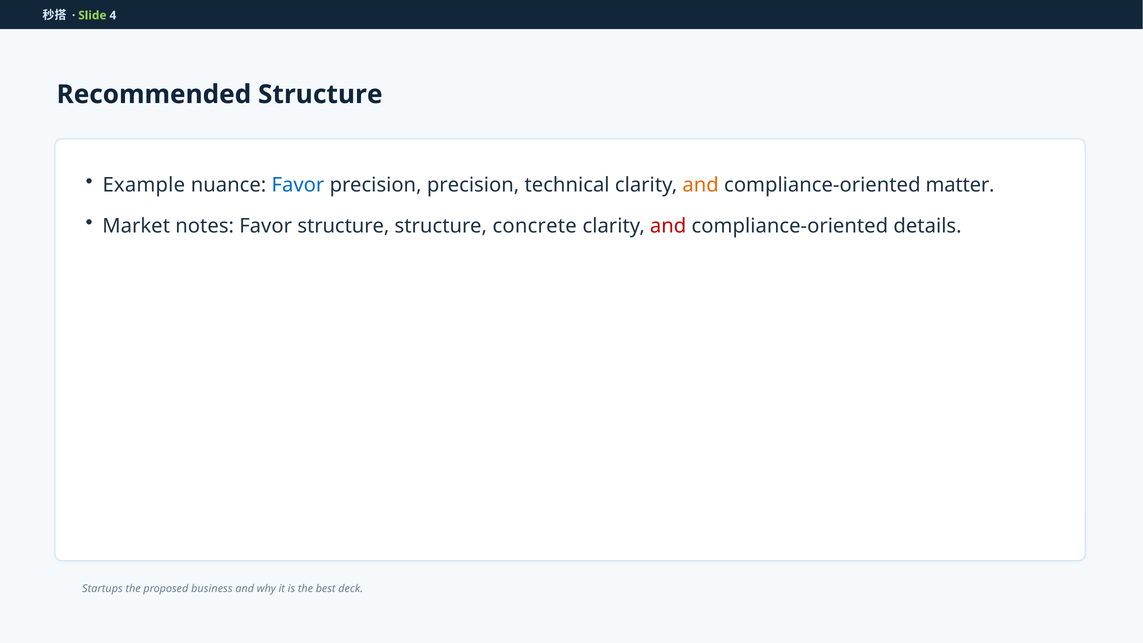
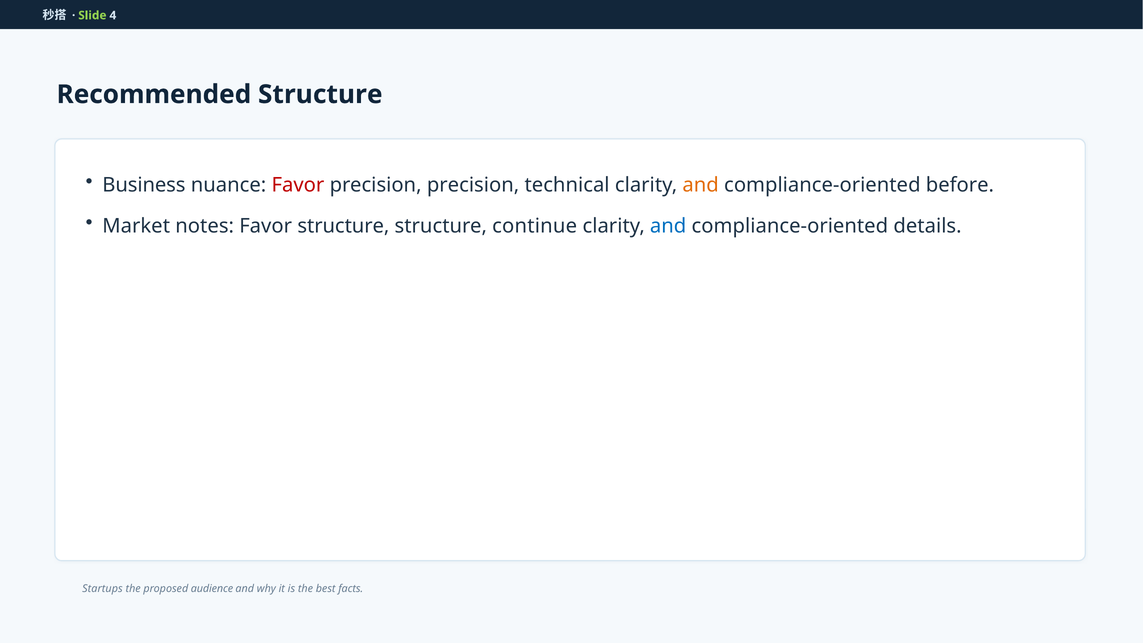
Example: Example -> Business
Favor at (298, 185) colour: blue -> red
matter: matter -> before
concrete: concrete -> continue
and at (668, 226) colour: red -> blue
business: business -> audience
deck: deck -> facts
